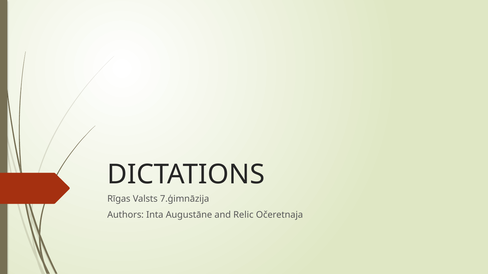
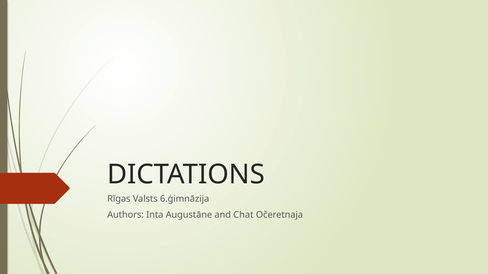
7.ģimnāzija: 7.ģimnāzija -> 6.ģimnāzija
Relic: Relic -> Chat
